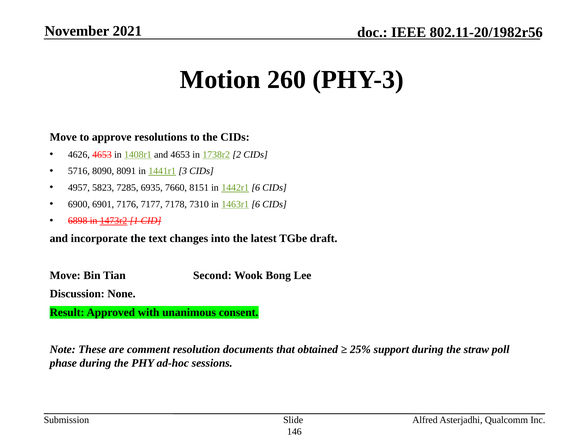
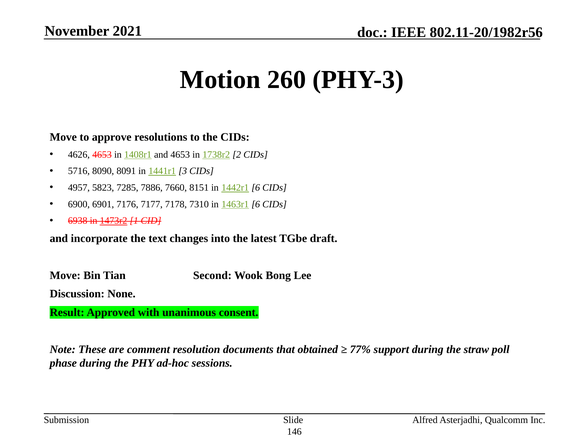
6935: 6935 -> 7886
6898: 6898 -> 6938
25%: 25% -> 77%
